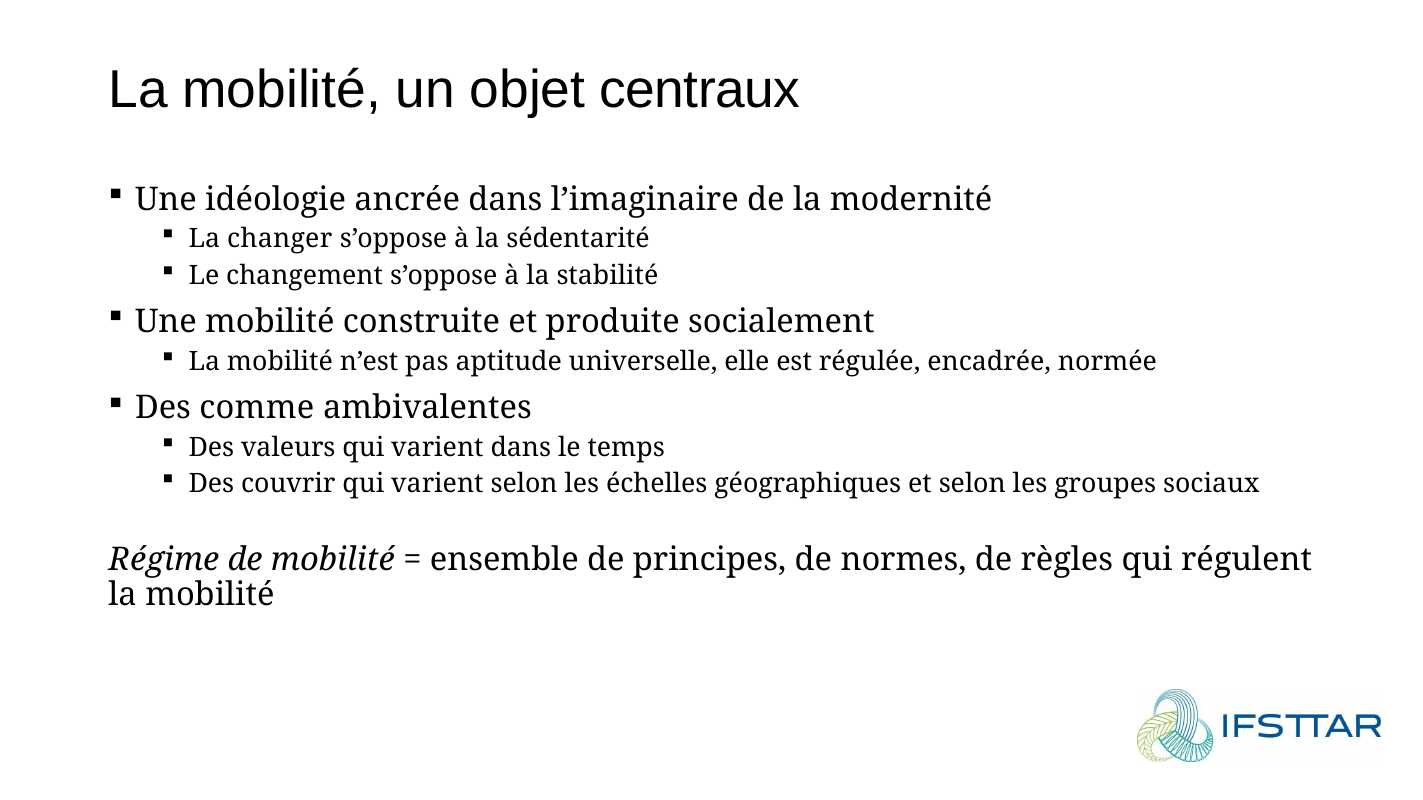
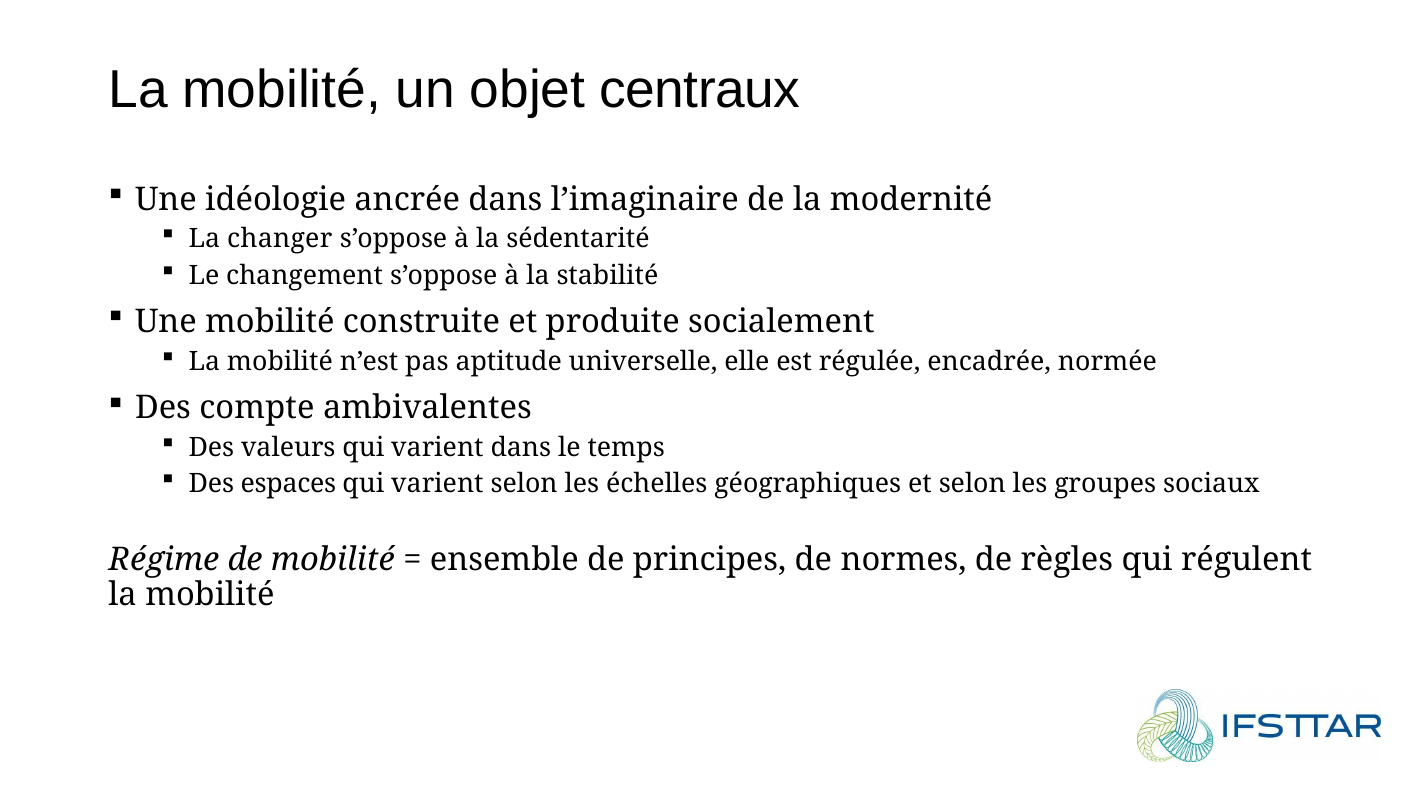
comme: comme -> compte
couvrir: couvrir -> espaces
